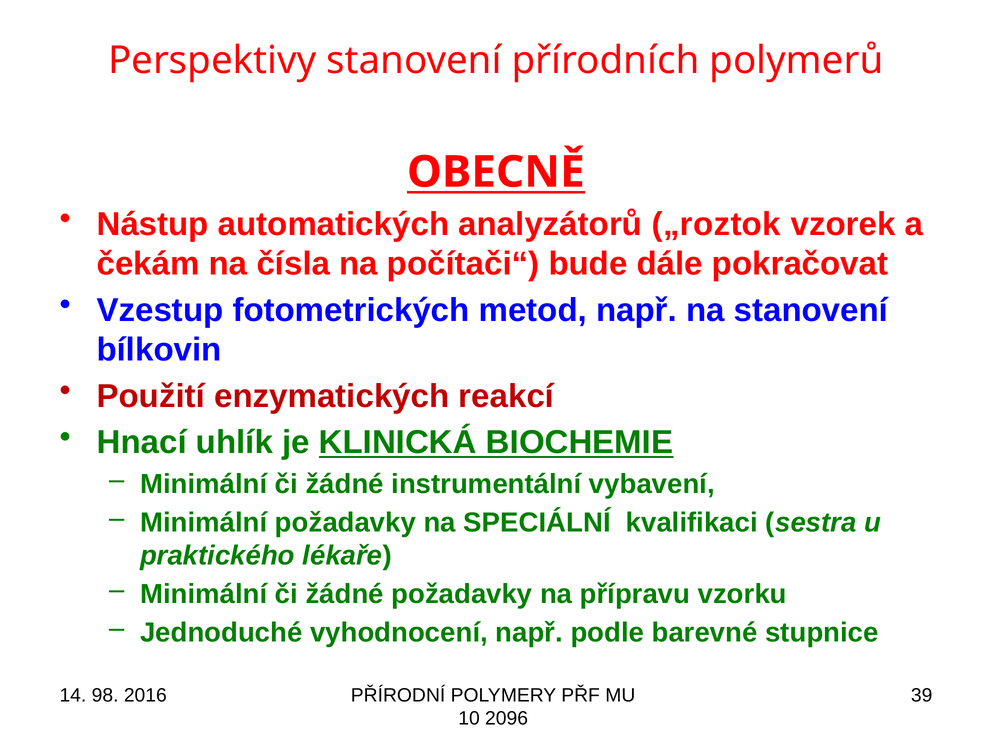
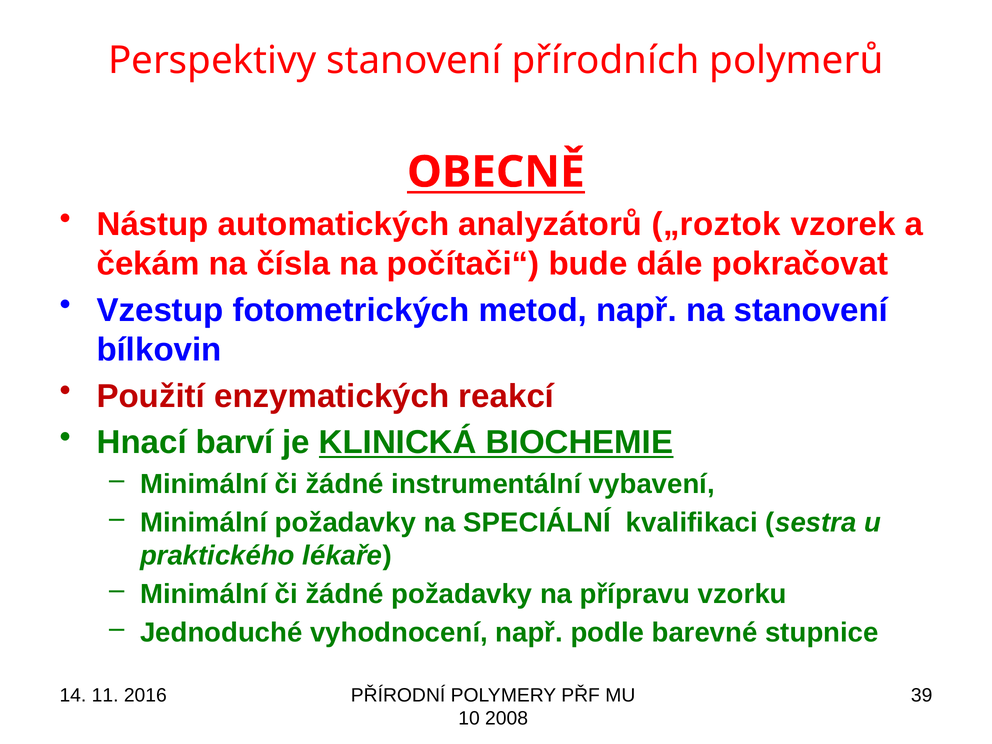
uhlík: uhlík -> barví
98: 98 -> 11
2096: 2096 -> 2008
